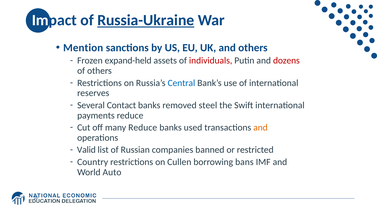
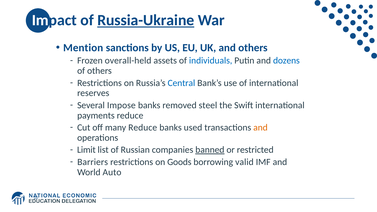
expand-held: expand-held -> overall-held
individuals colour: red -> blue
dozens colour: red -> blue
Contact: Contact -> Impose
Valid: Valid -> Limit
banned underline: none -> present
Country: Country -> Barriers
Cullen: Cullen -> Goods
bans: bans -> valid
